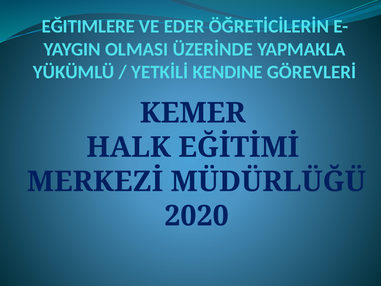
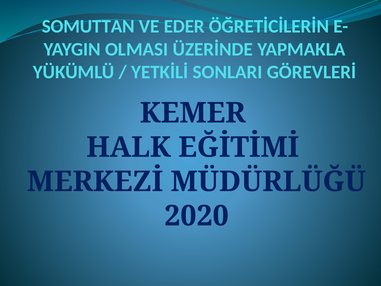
EĞITIMLERE: EĞITIMLERE -> SOMUTTAN
KENDINE: KENDINE -> SONLARI
